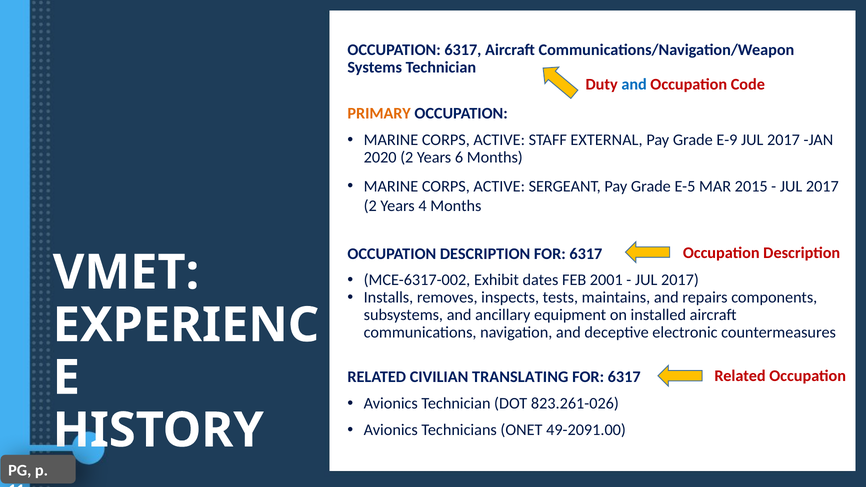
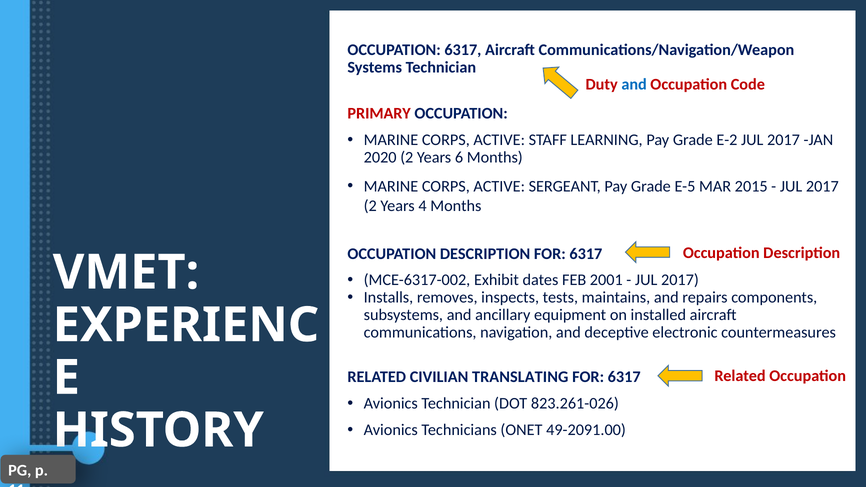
PRIMARY colour: orange -> red
EXTERNAL: EXTERNAL -> LEARNING
E-9: E-9 -> E-2
